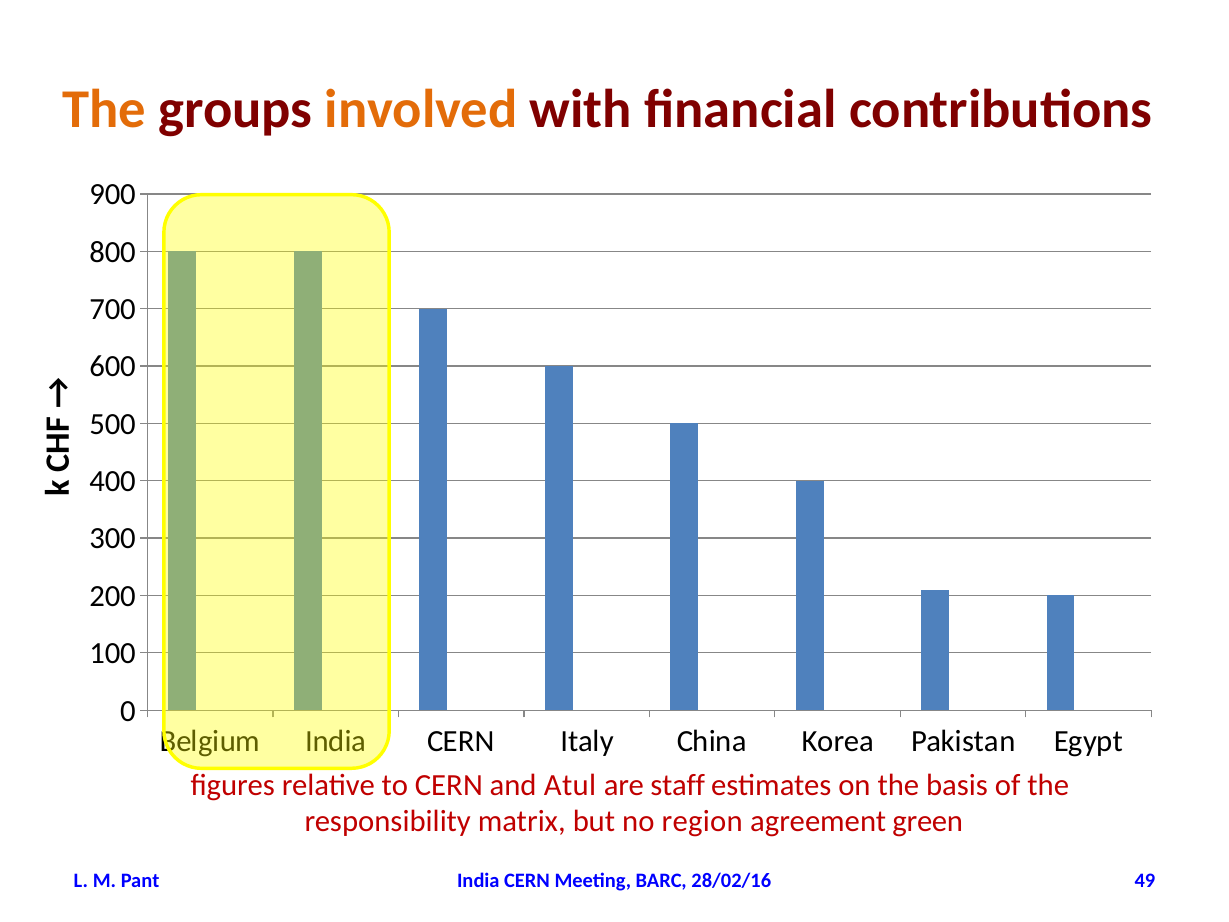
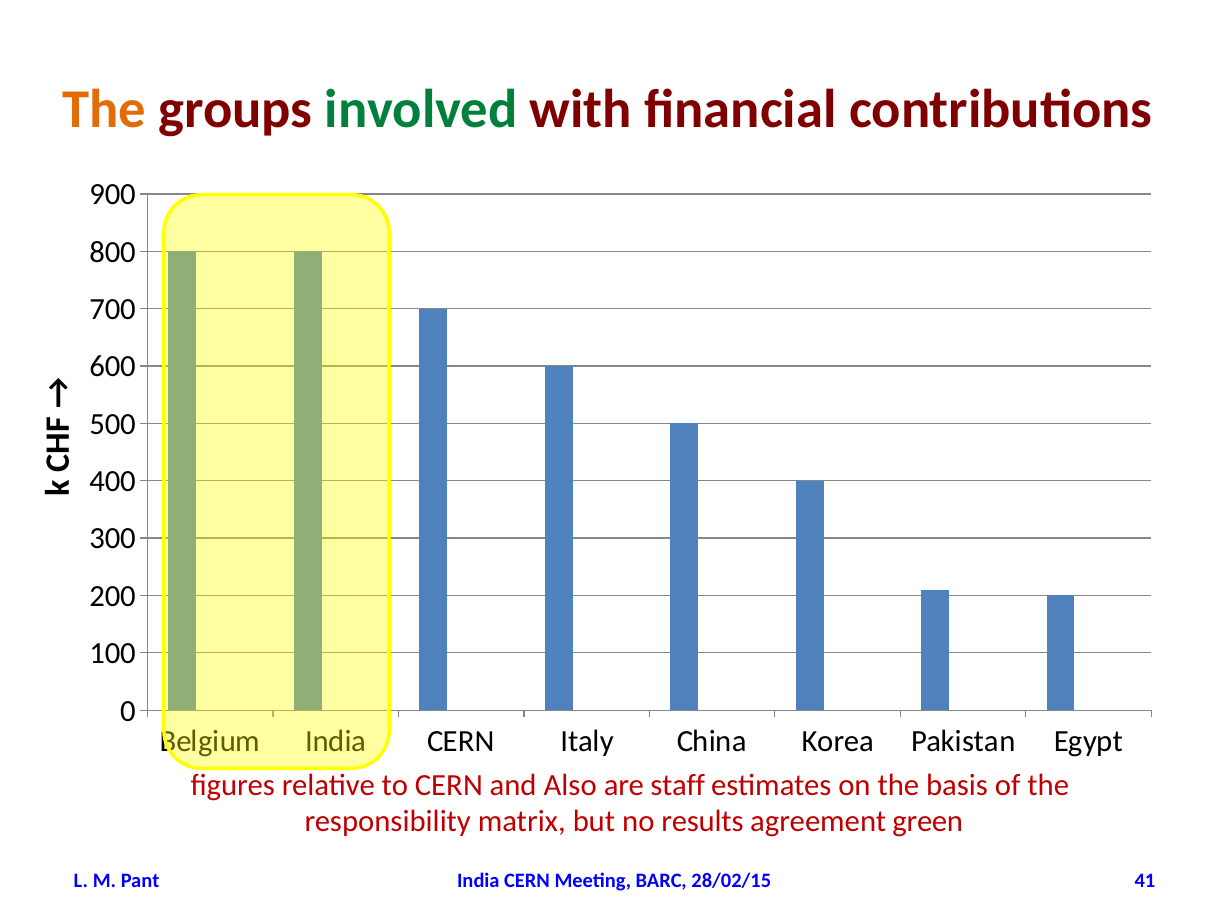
involved colour: orange -> green
Atul: Atul -> Also
region: region -> results
28/02/16: 28/02/16 -> 28/02/15
49: 49 -> 41
